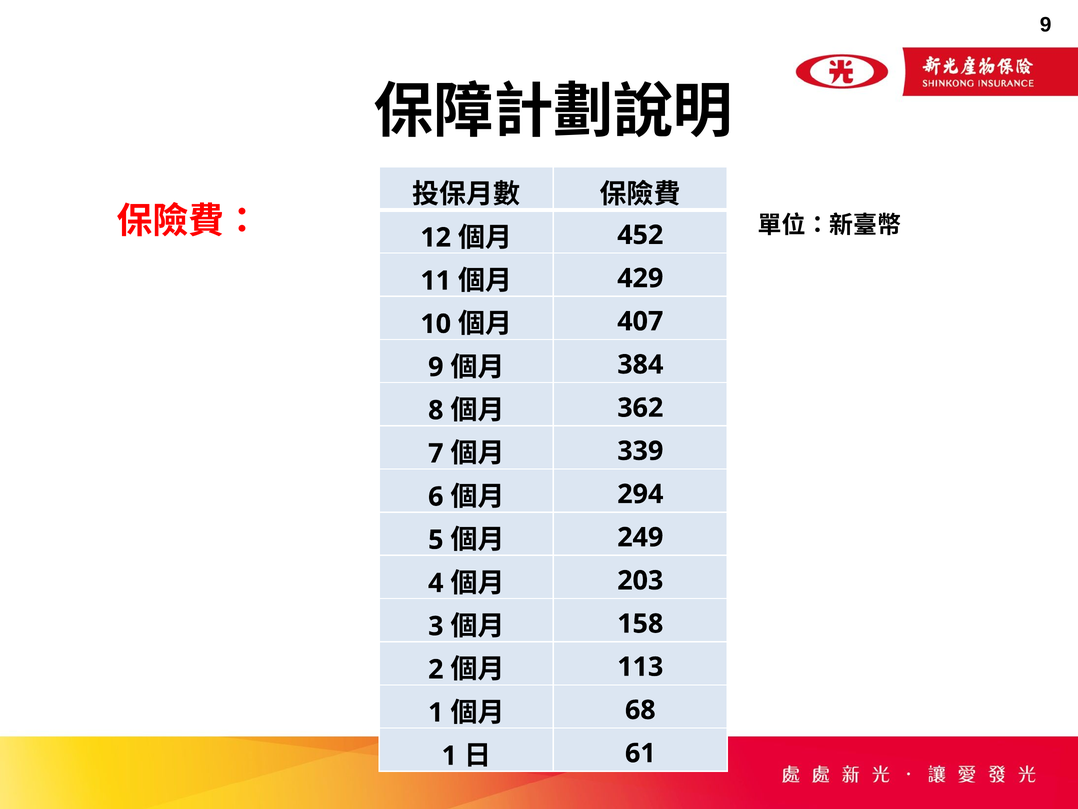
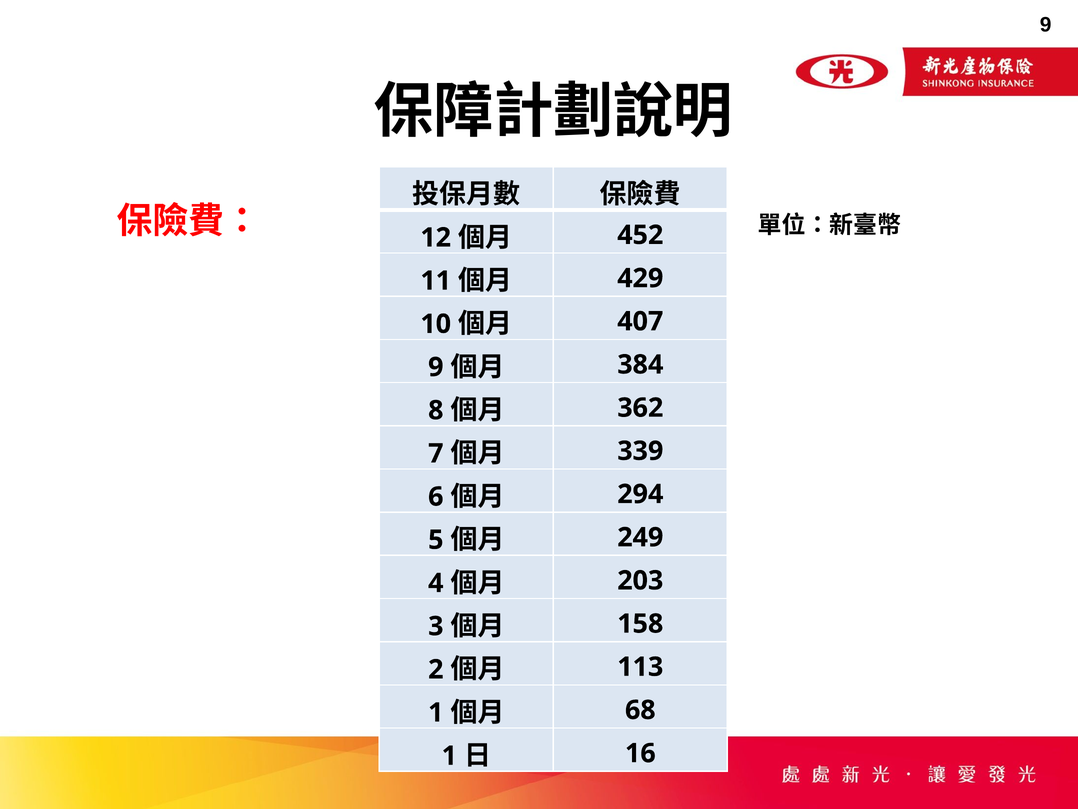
61: 61 -> 16
